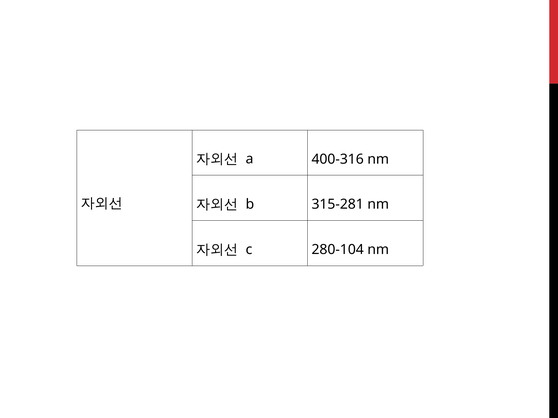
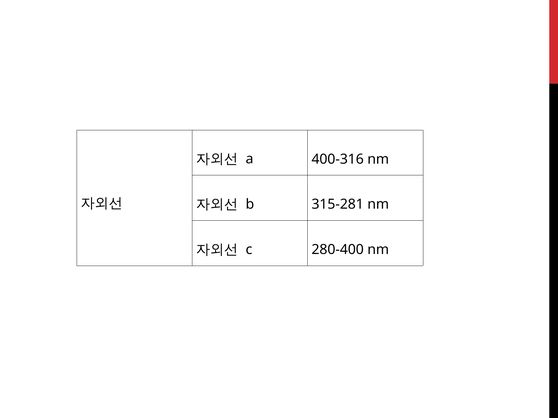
280-104: 280-104 -> 280-400
